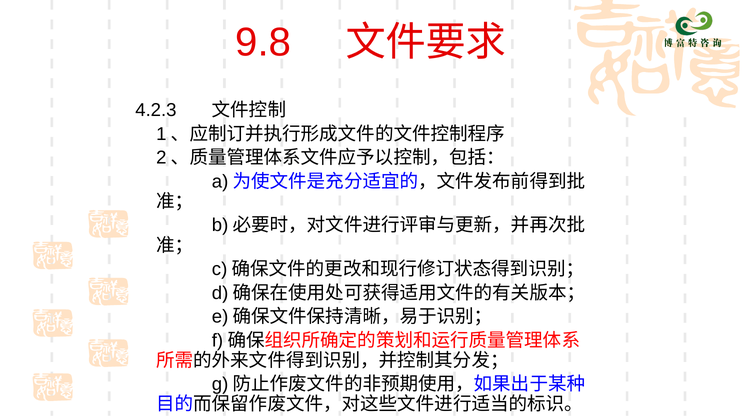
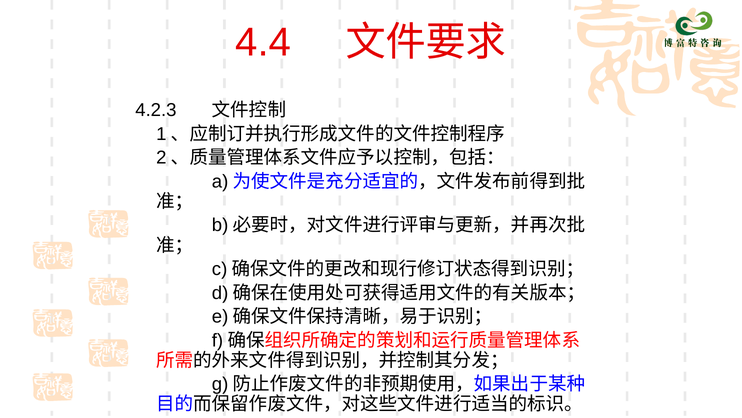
9.8: 9.8 -> 4.4
